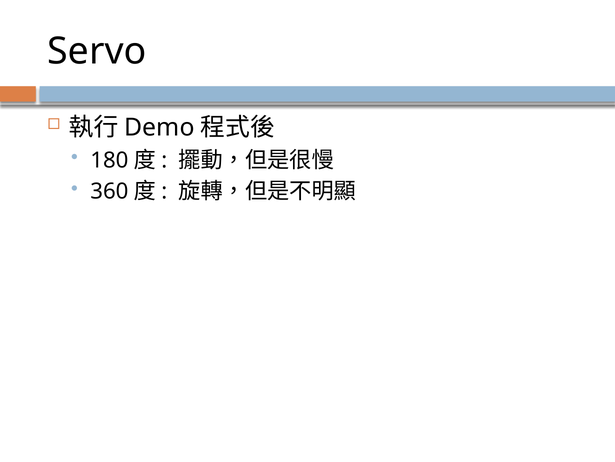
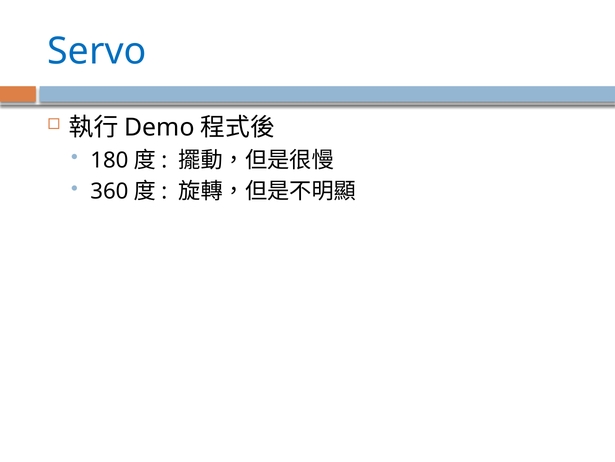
Servo colour: black -> blue
